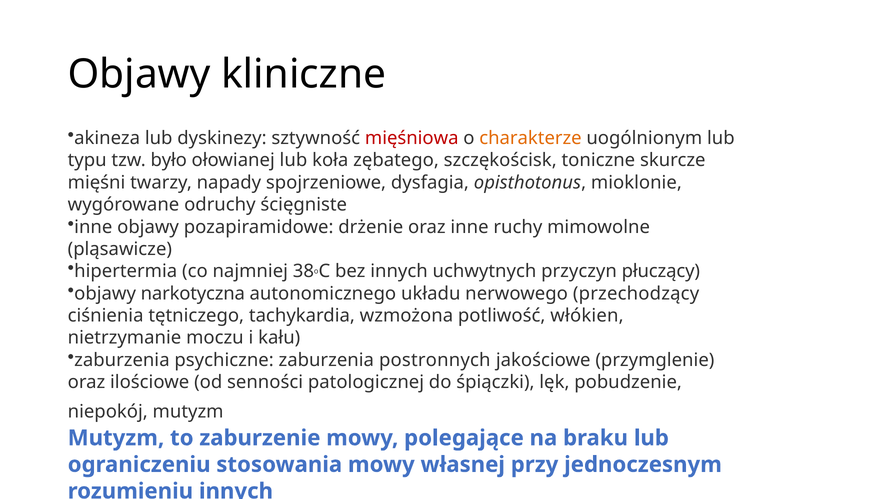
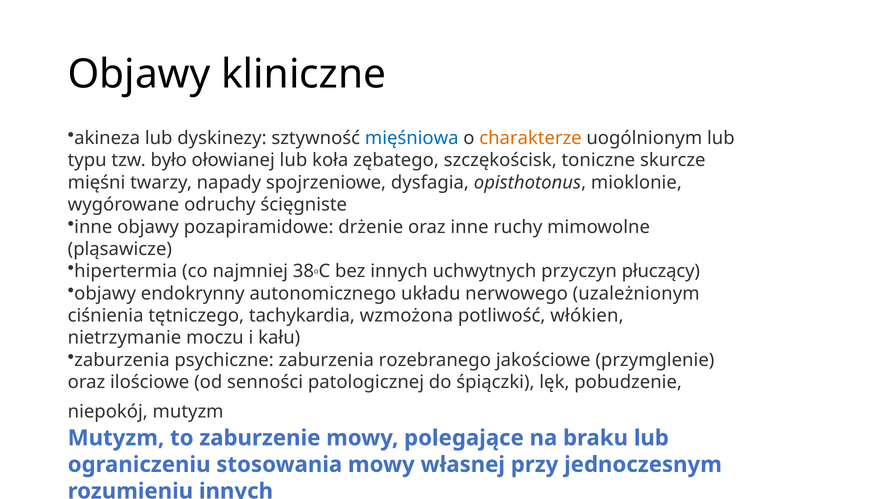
mięśniowa colour: red -> blue
narkotyczna: narkotyczna -> endokrynny
przechodzący: przechodzący -> uzależnionym
postronnych: postronnych -> rozebranego
